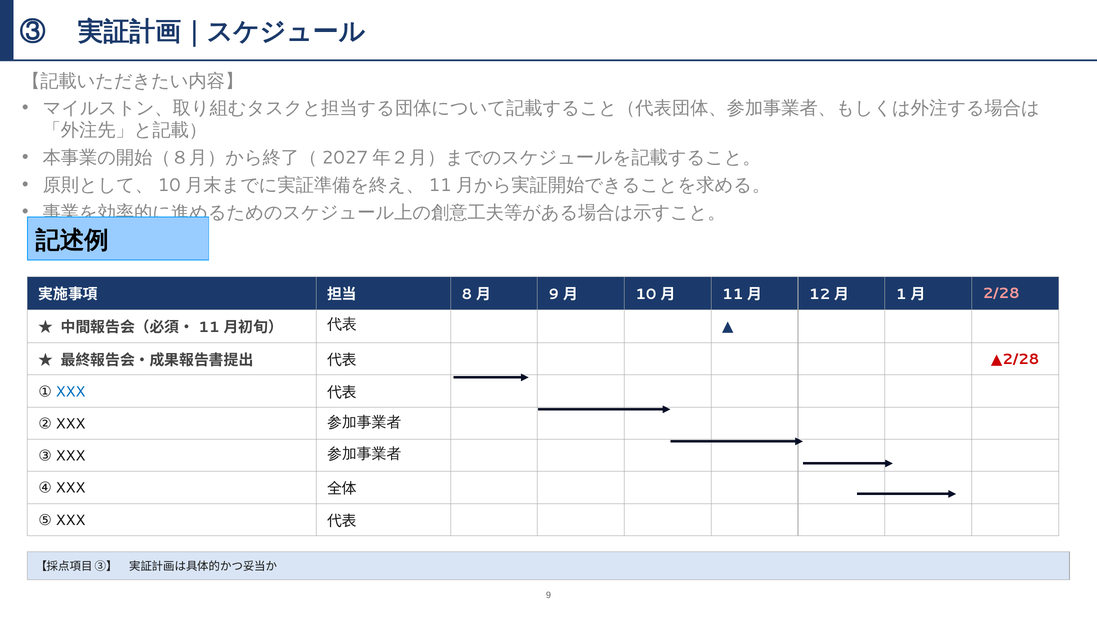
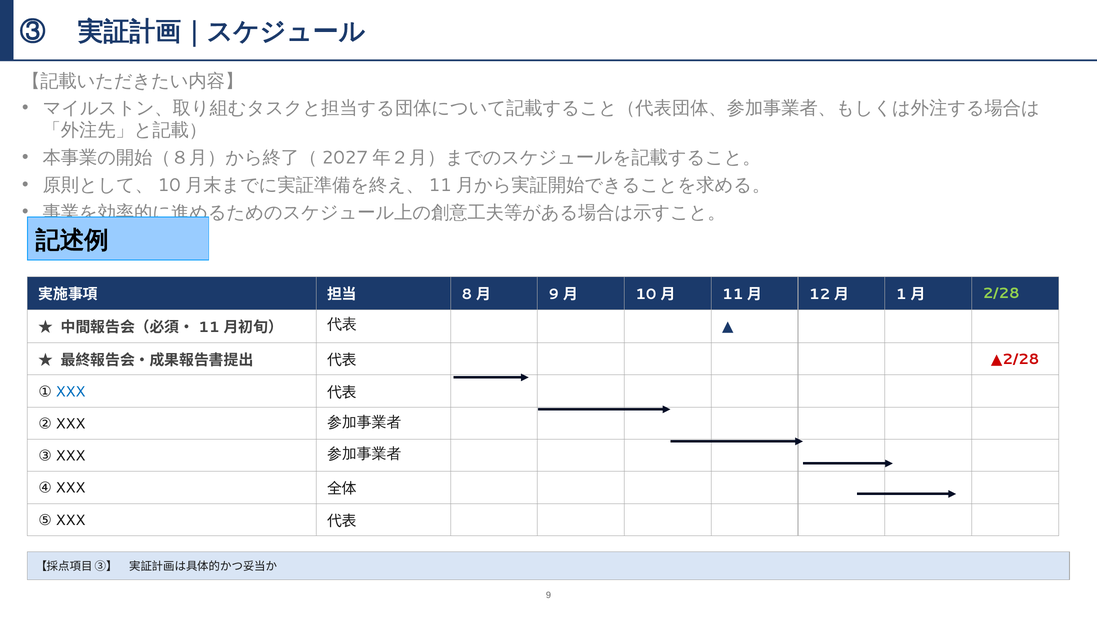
2/28 colour: pink -> light green
